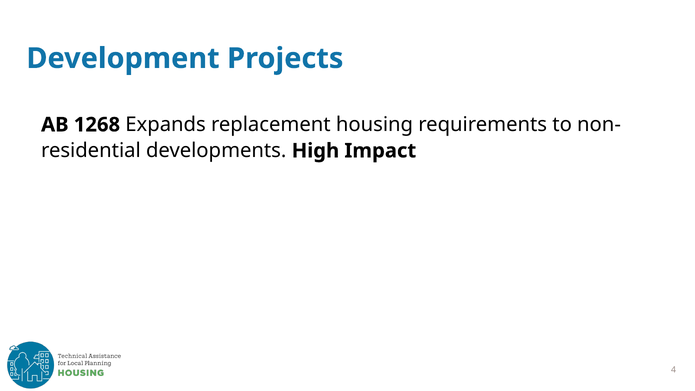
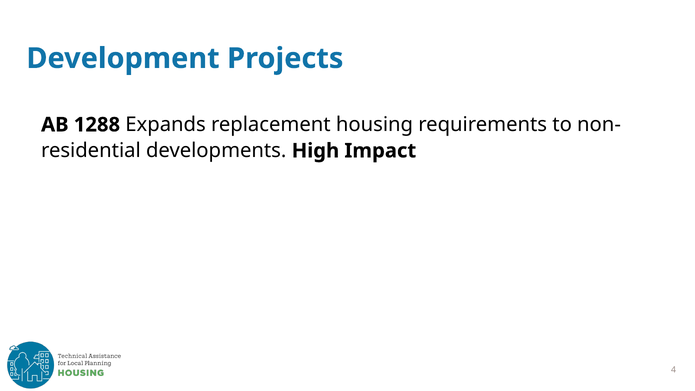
1268: 1268 -> 1288
